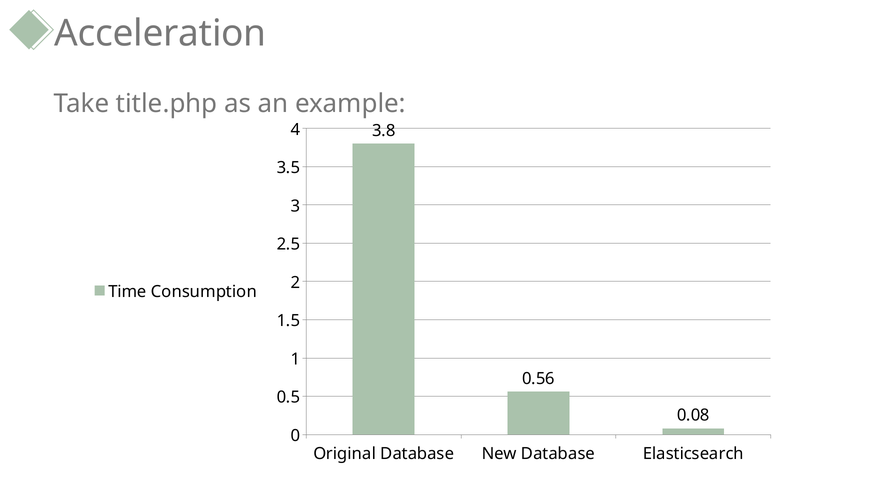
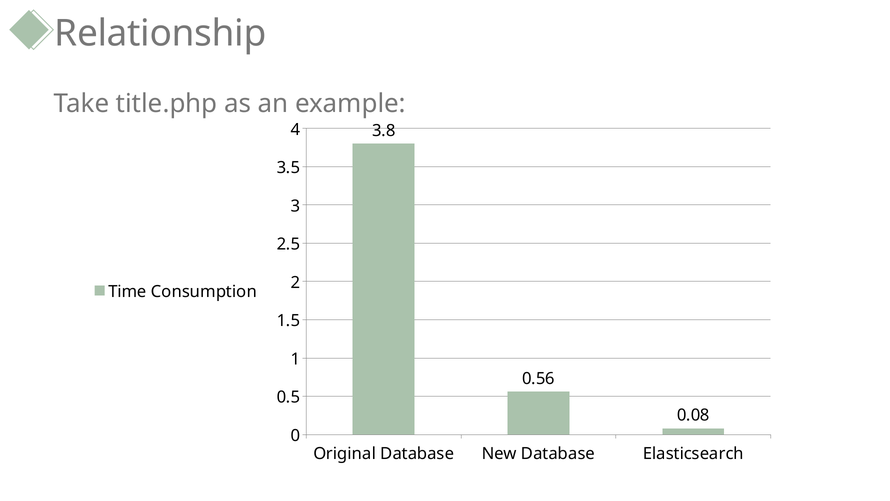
Acceleration: Acceleration -> Relationship
